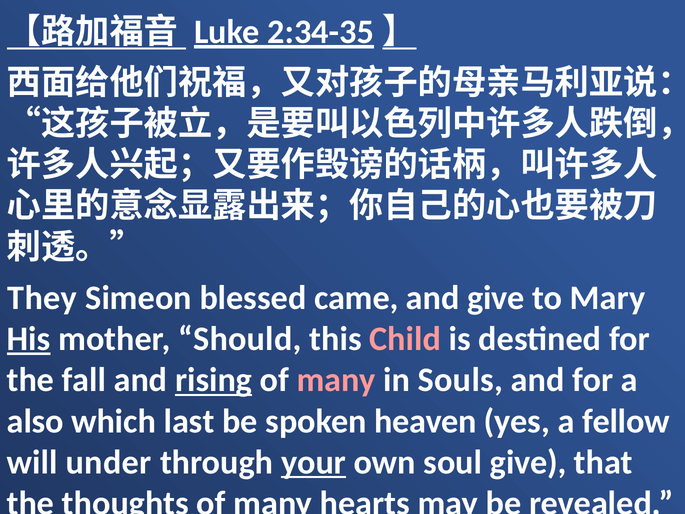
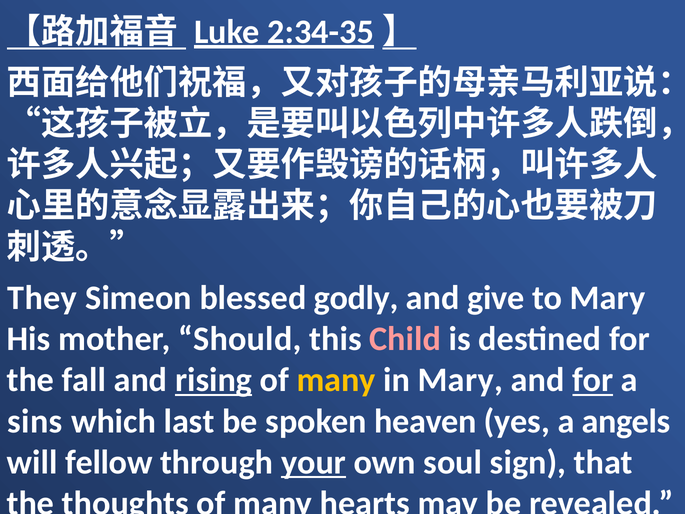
came: came -> godly
His underline: present -> none
many at (336, 380) colour: pink -> yellow
in Souls: Souls -> Mary
for at (593, 380) underline: none -> present
also: also -> sins
fellow: fellow -> angels
under: under -> fellow
soul give: give -> sign
